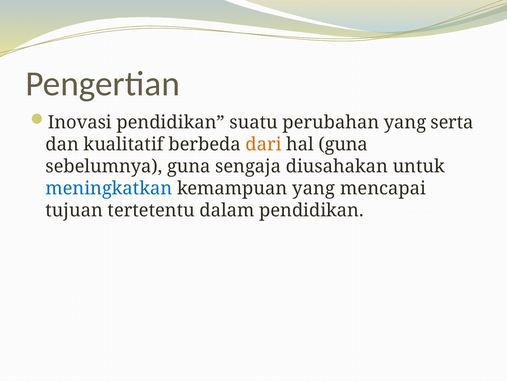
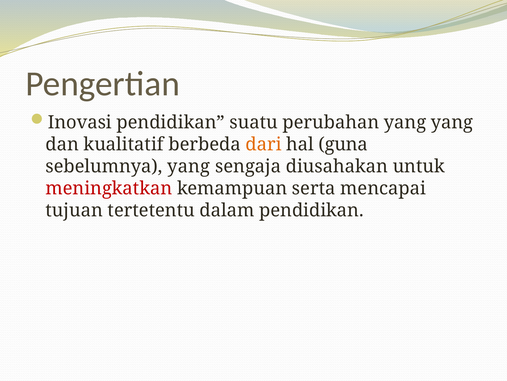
yang serta: serta -> yang
sebelumnya guna: guna -> yang
meningkatkan colour: blue -> red
kemampuan yang: yang -> serta
